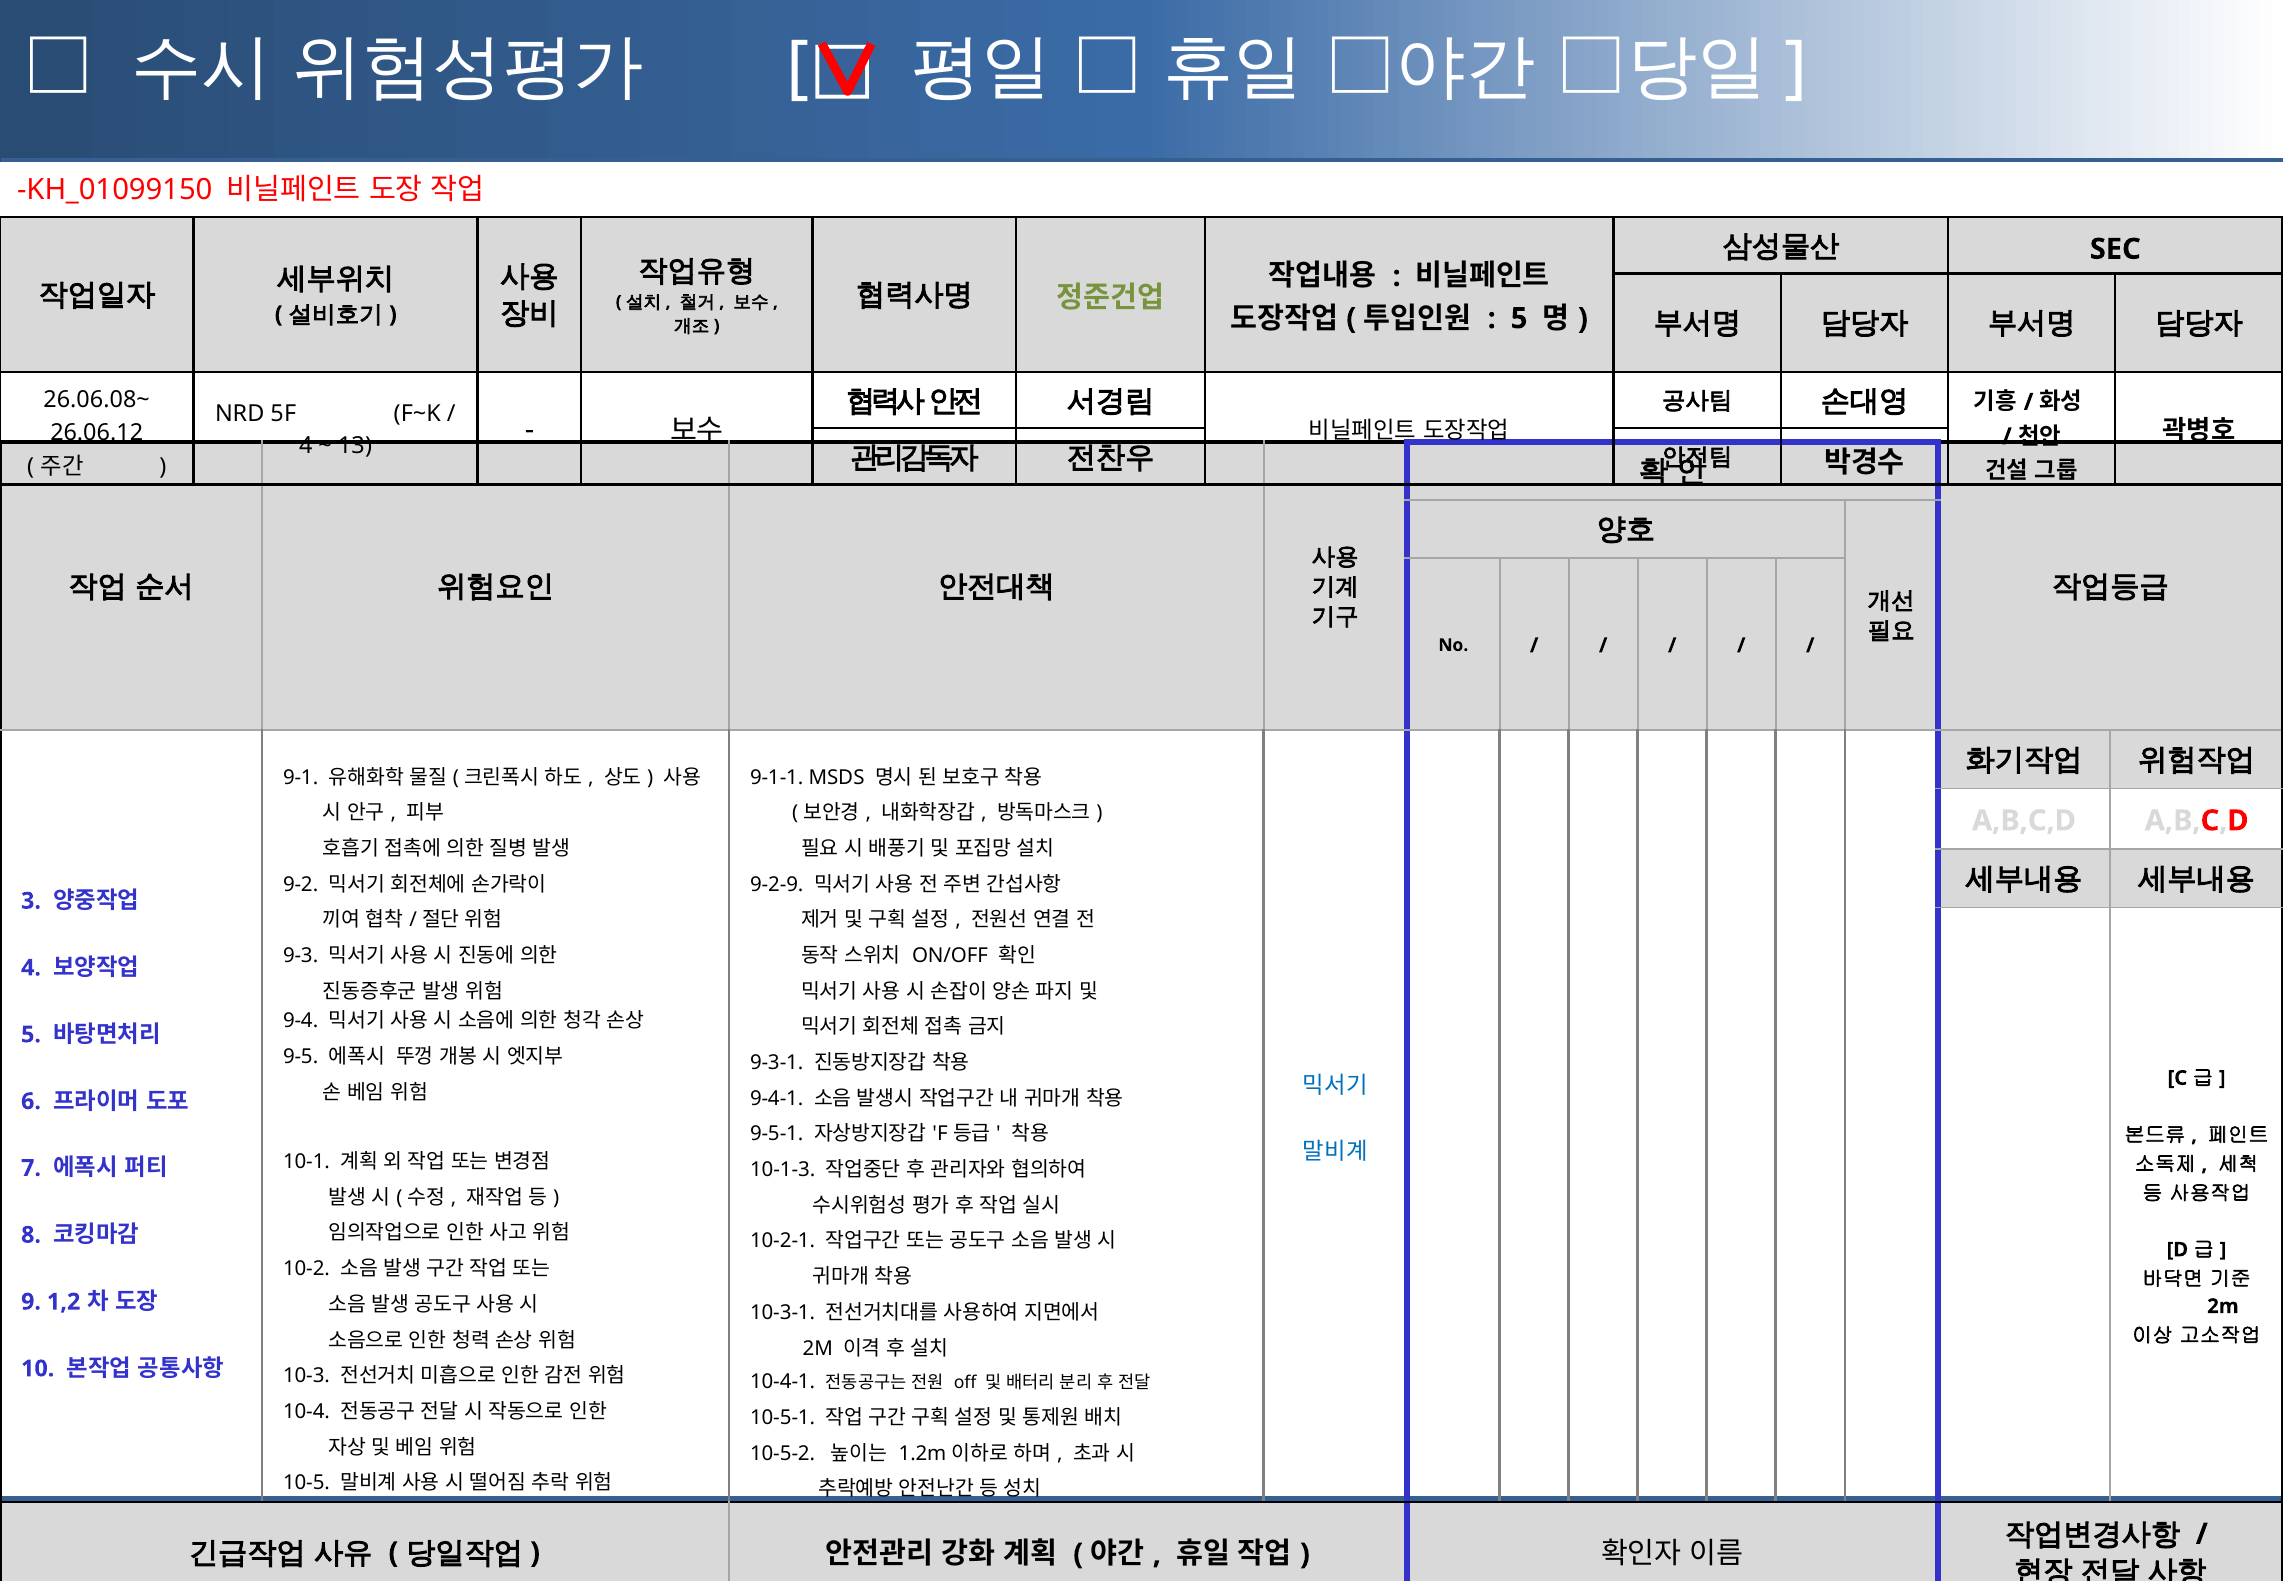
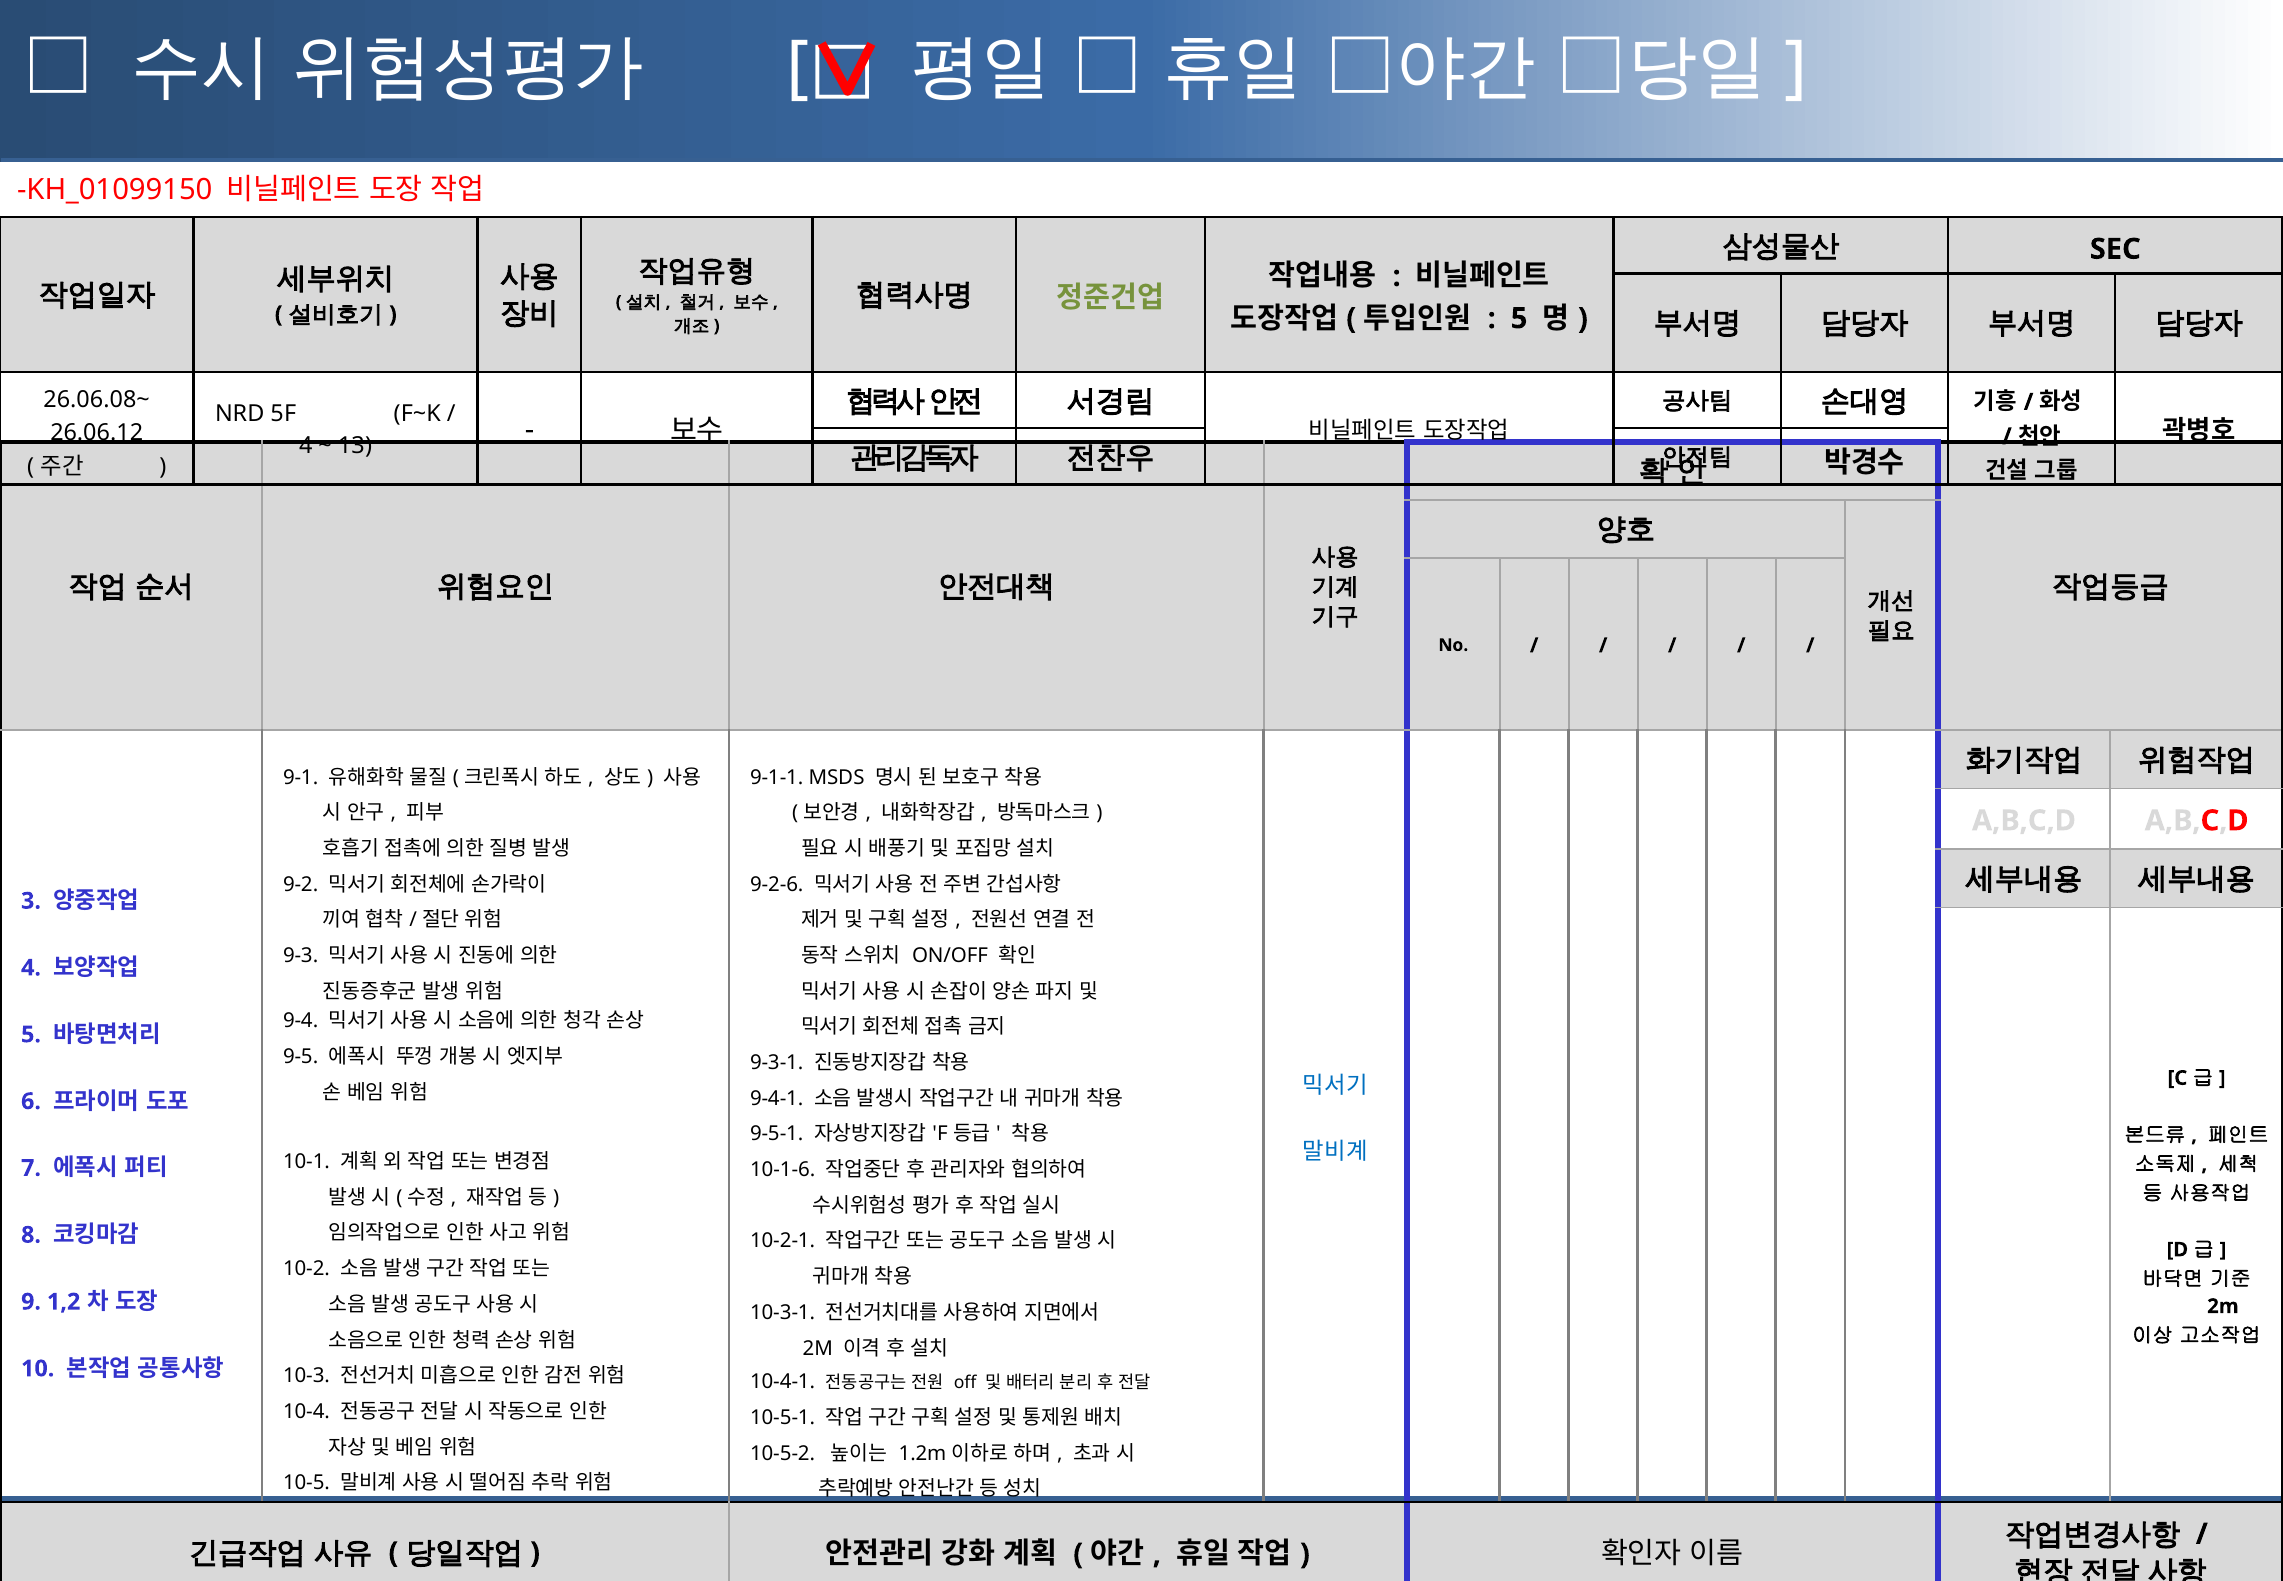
9-2-9: 9-2-9 -> 9-2-6
10-1-3: 10-1-3 -> 10-1-6
